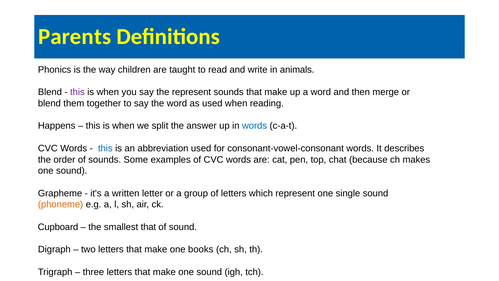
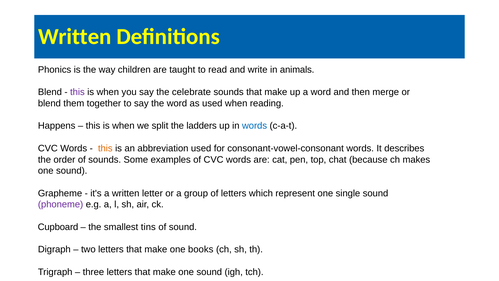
Parents at (75, 37): Parents -> Written
the represent: represent -> celebrate
answer: answer -> ladders
this at (105, 148) colour: blue -> orange
phoneme colour: orange -> purple
smallest that: that -> tins
